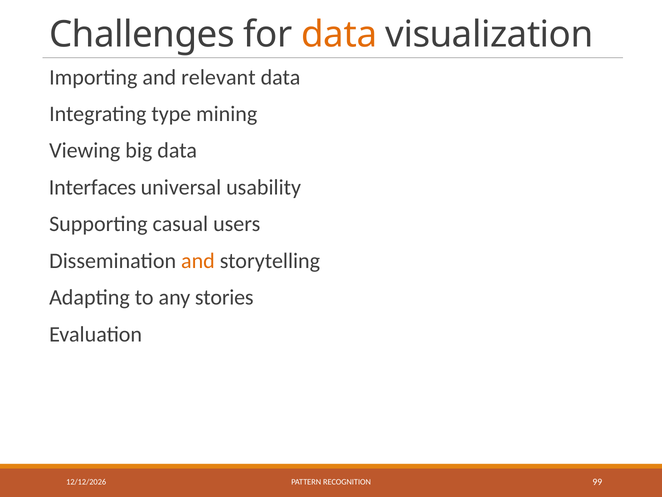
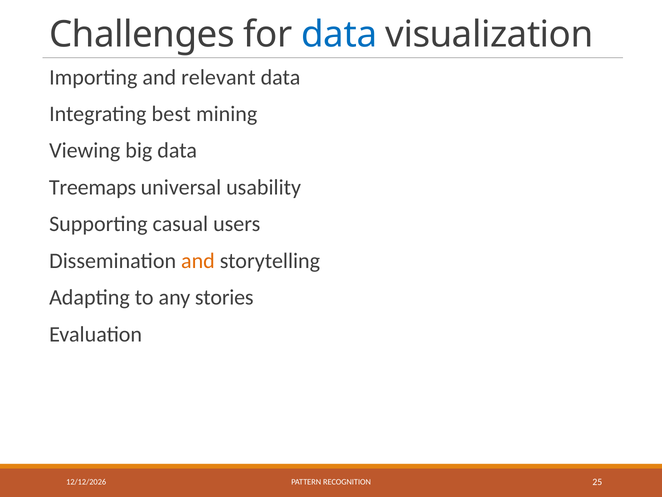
data at (339, 35) colour: orange -> blue
type: type -> best
Interfaces: Interfaces -> Treemaps
99: 99 -> 25
